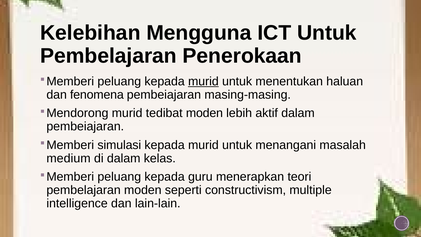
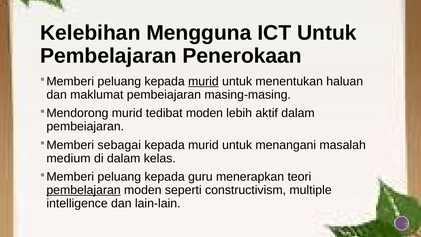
fenomena: fenomena -> maklumat
simulasi: simulasi -> sebagai
pembelajaran at (84, 190) underline: none -> present
